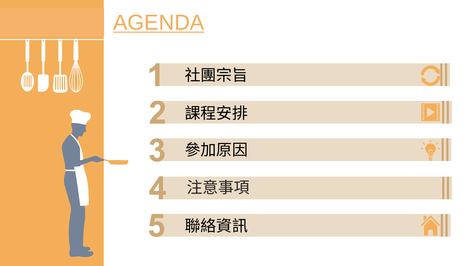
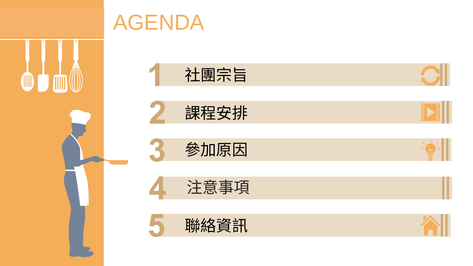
AGENDA underline: present -> none
